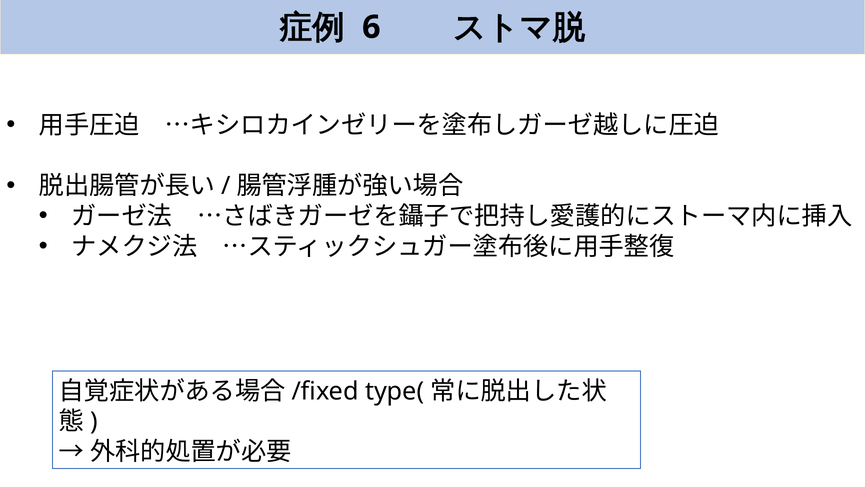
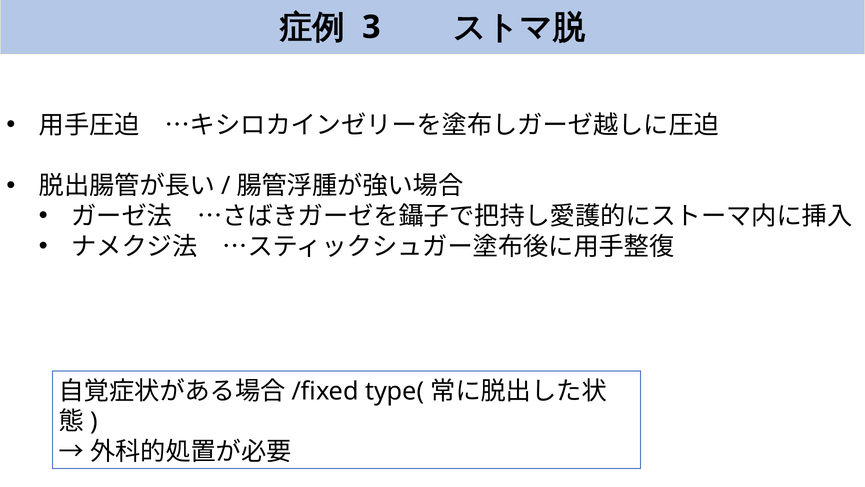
6: 6 -> 3
